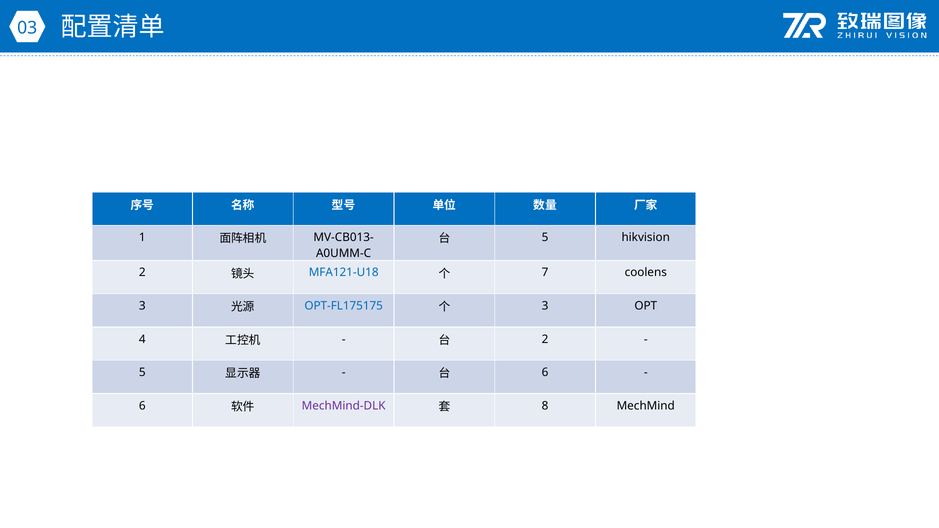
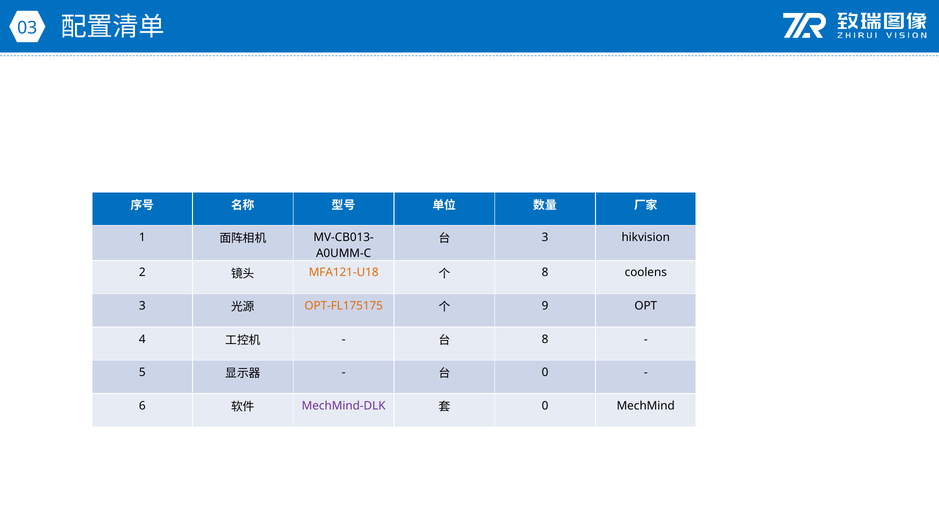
5 at (545, 237): 5 -> 3
MFA121-U18 colour: blue -> orange
7 at (545, 273): 7 -> 8
OPT-FL175175 colour: blue -> orange
3 at (545, 306): 3 -> 9
2 at (545, 339): 2 -> 8
6 at (545, 373): 6 -> 0
8 at (545, 406): 8 -> 0
